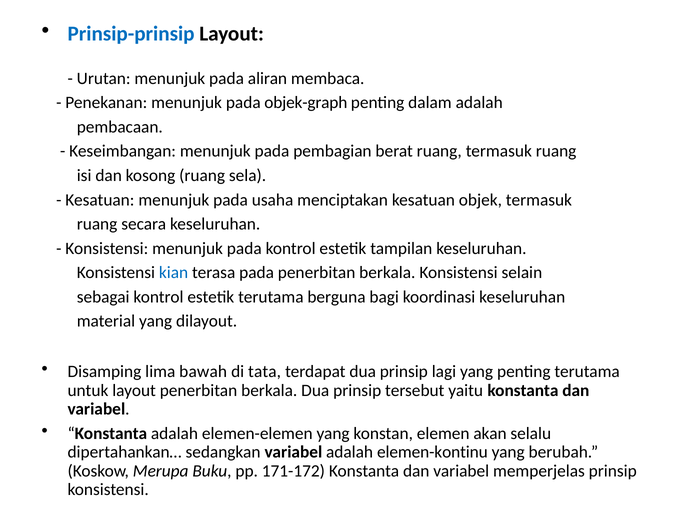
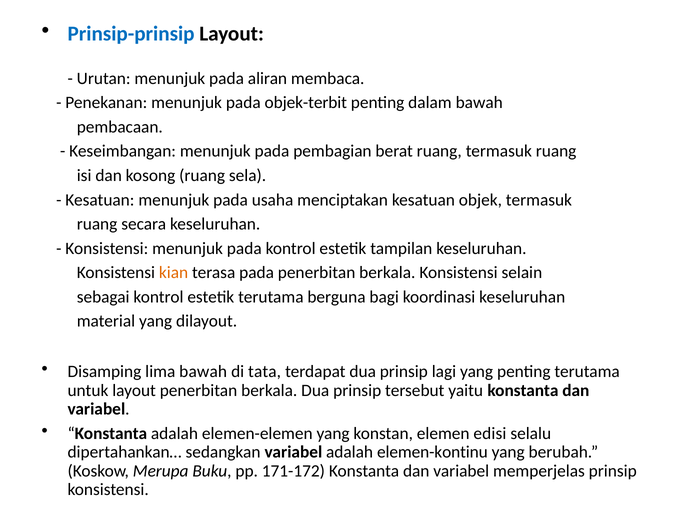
objek-graph: objek-graph -> objek-terbit
dalam adalah: adalah -> bawah
kian colour: blue -> orange
akan: akan -> edisi
